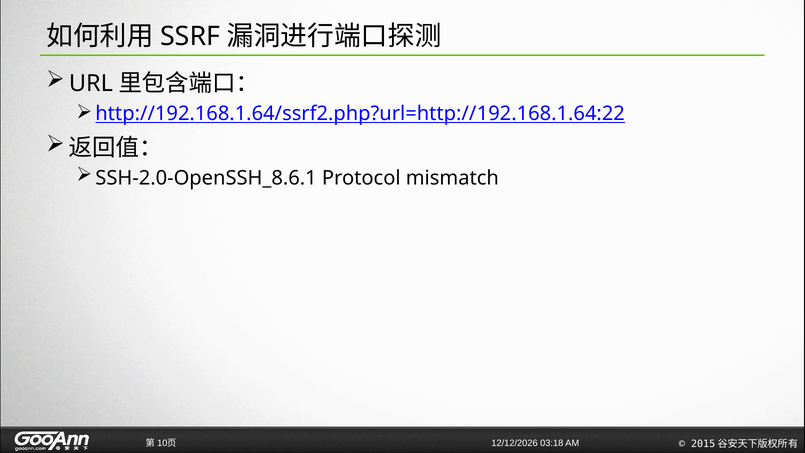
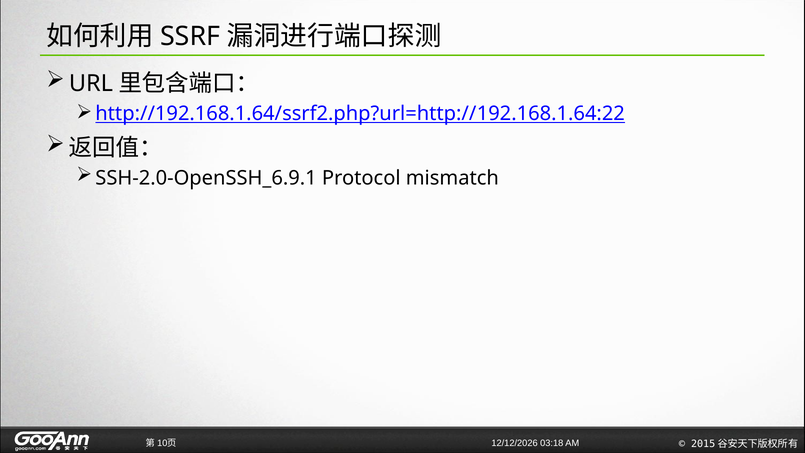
SSH-2.0-OpenSSH_8.6.1: SSH-2.0-OpenSSH_8.6.1 -> SSH-2.0-OpenSSH_6.9.1
